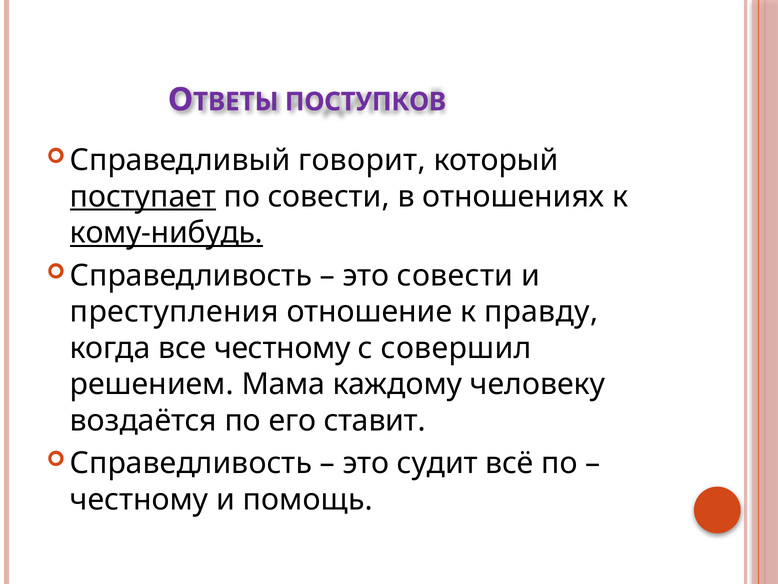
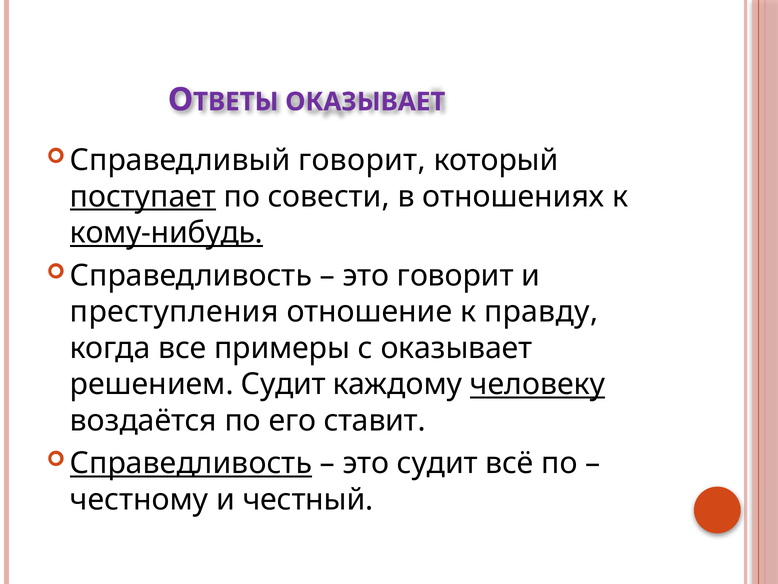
ПОСТУПКОВ at (365, 102): ПОСТУПКОВ -> ОКАЗЫВАЕТ
это совести: совести -> говорит
все честному: честному -> примеры
с совершил: совершил -> оказывает
решением Мама: Мама -> Судит
человеку underline: none -> present
Справедливость at (191, 463) underline: none -> present
помощь: помощь -> честный
